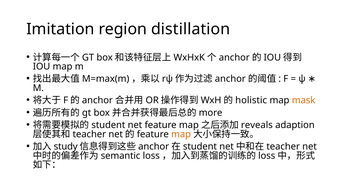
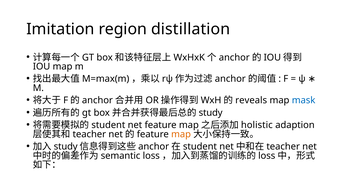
holistic: holistic -> reveals
mask colour: orange -> blue
more at (211, 113): more -> study
reveals: reveals -> holistic
